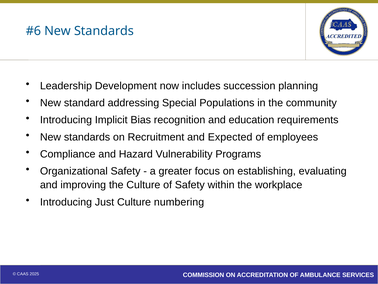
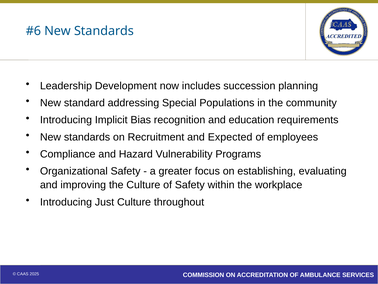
numbering: numbering -> throughout
